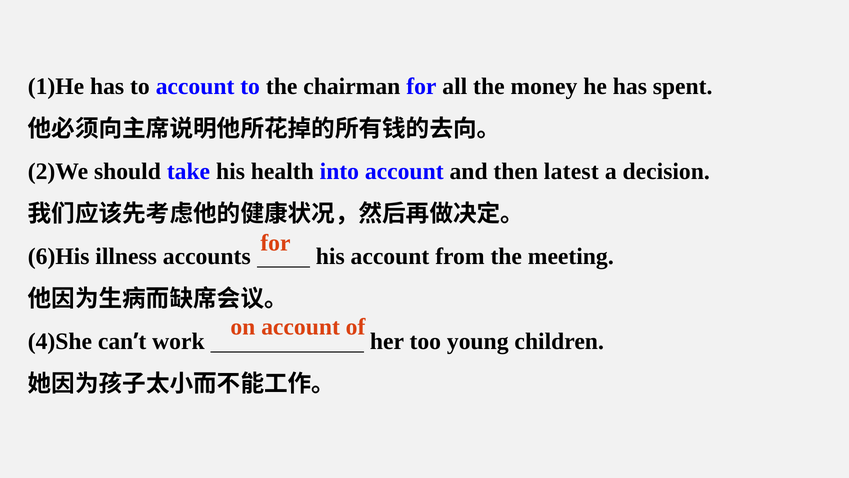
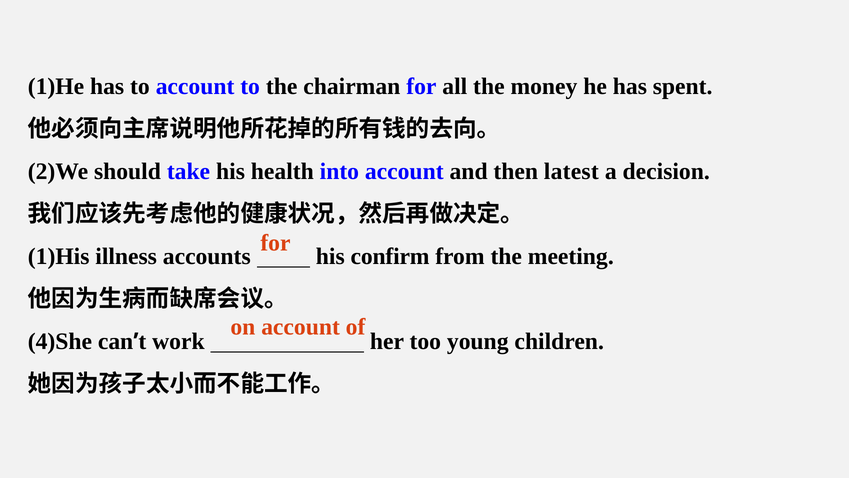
6)His: 6)His -> 1)His
his account: account -> confirm
